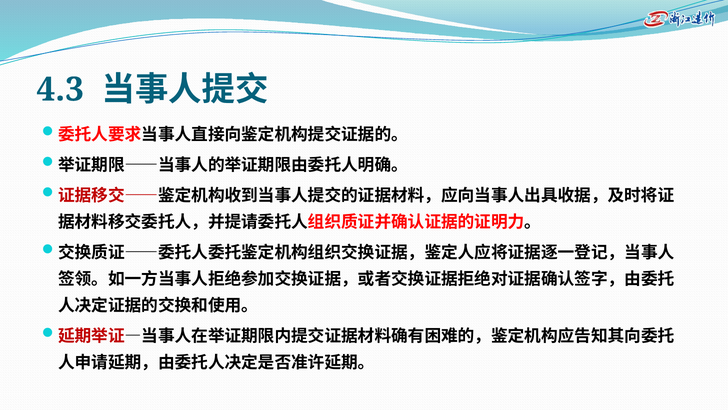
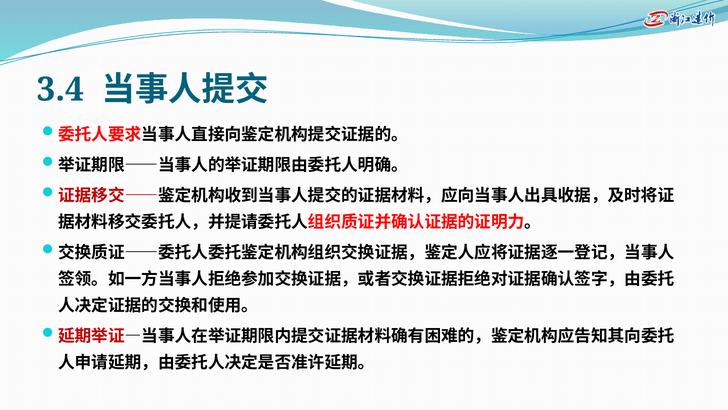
4.3: 4.3 -> 3.4
